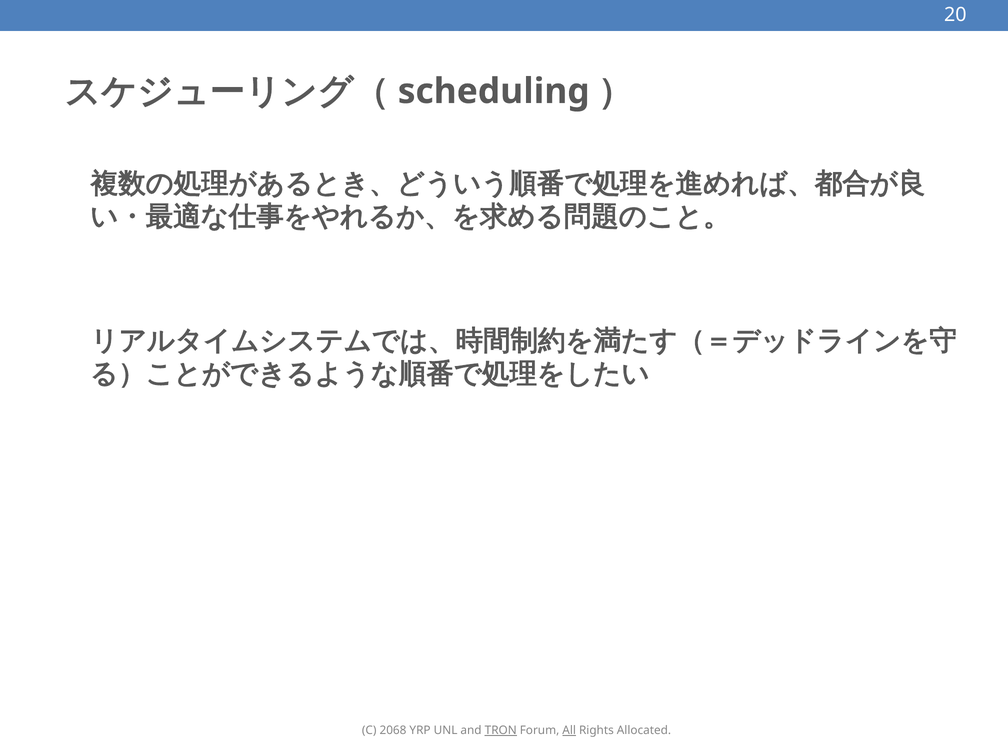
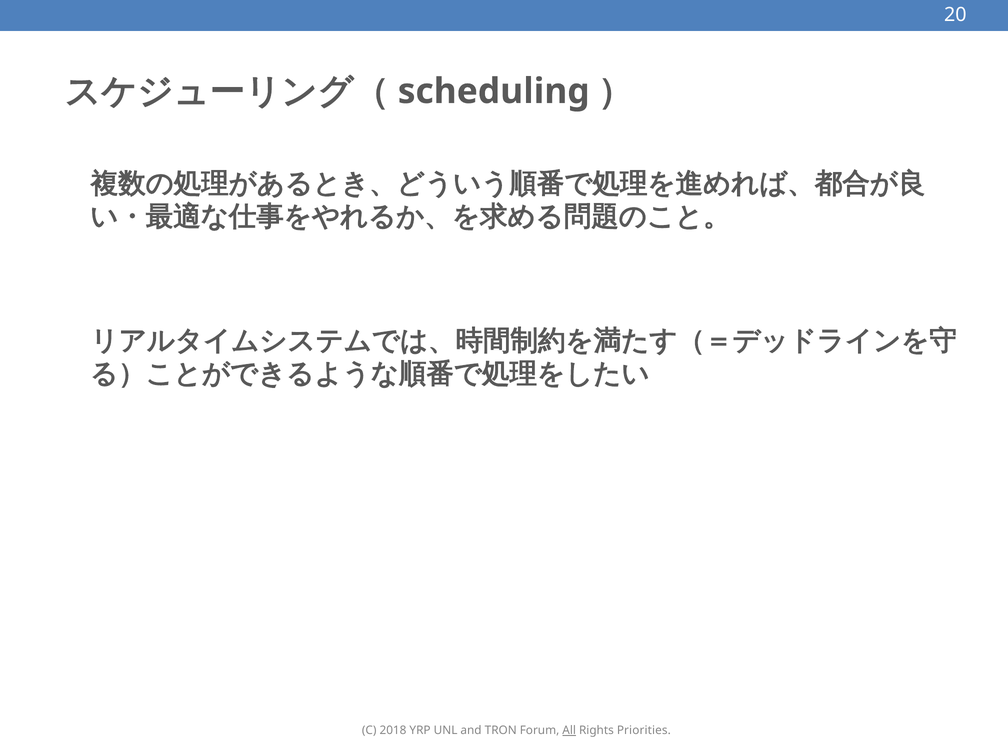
2068: 2068 -> 2018
TRON underline: present -> none
Allocated: Allocated -> Priorities
